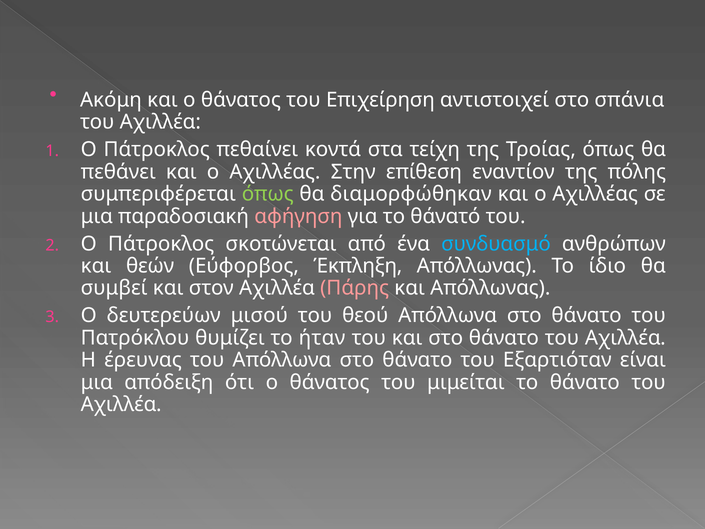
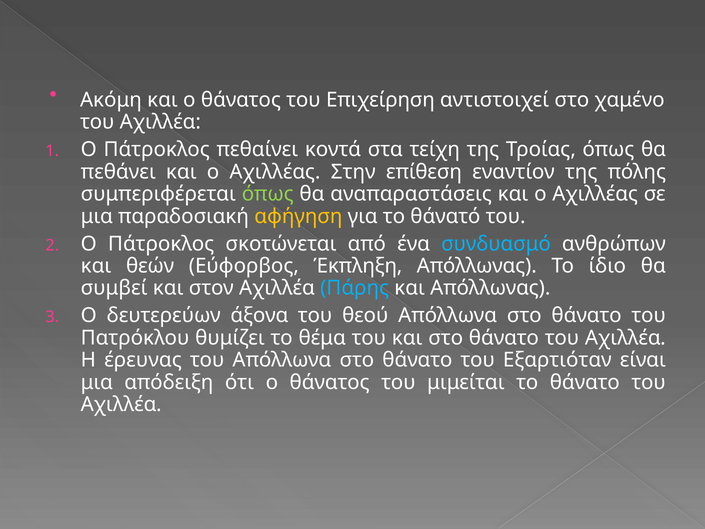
σπάνια: σπάνια -> χαμένο
διαμορφώθηκαν: διαμορφώθηκαν -> αναπαραστάσεις
αφήγηση colour: pink -> yellow
Πάρης colour: pink -> light blue
μισού: μισού -> άξονα
ήταν: ήταν -> θέμα
